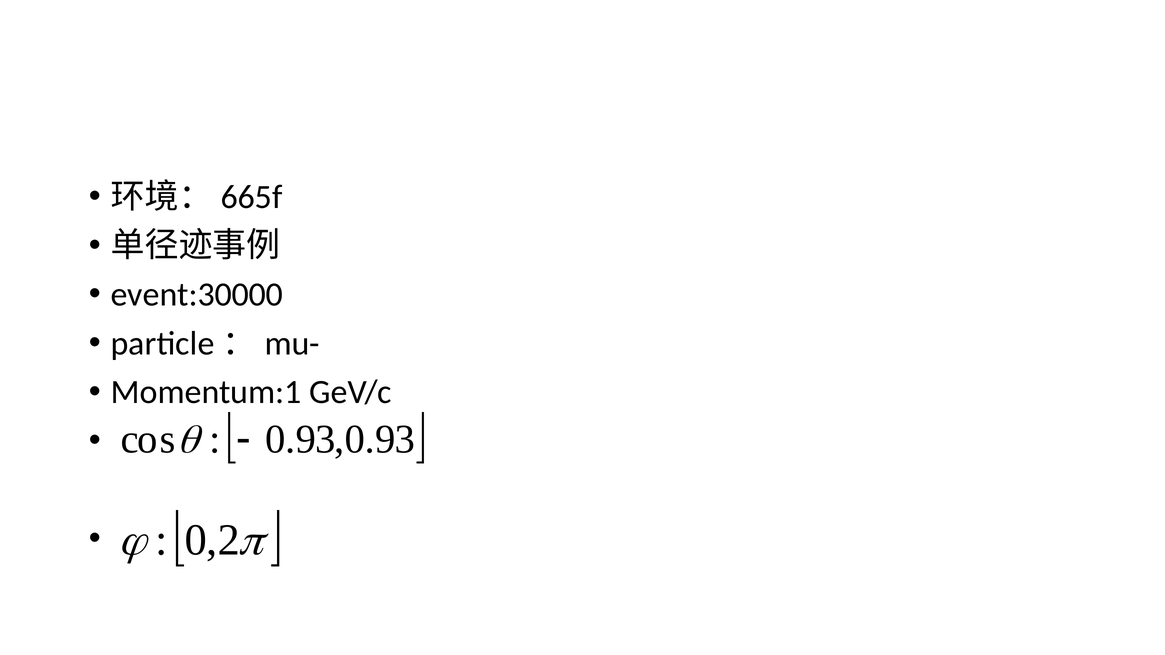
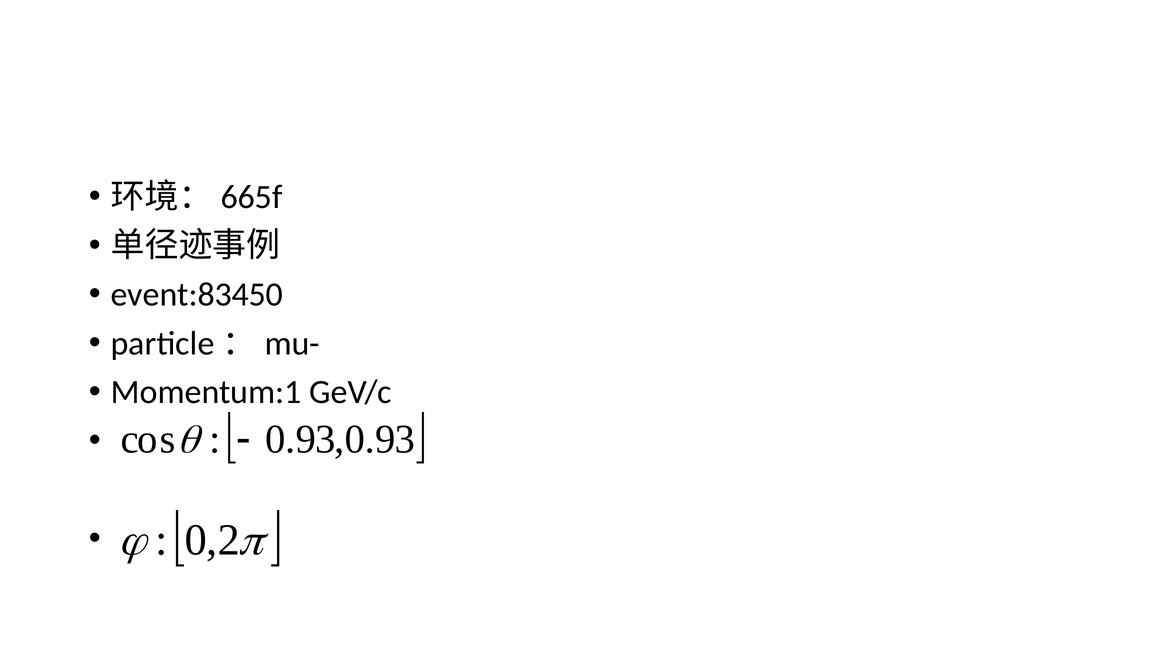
event:30000: event:30000 -> event:83450
